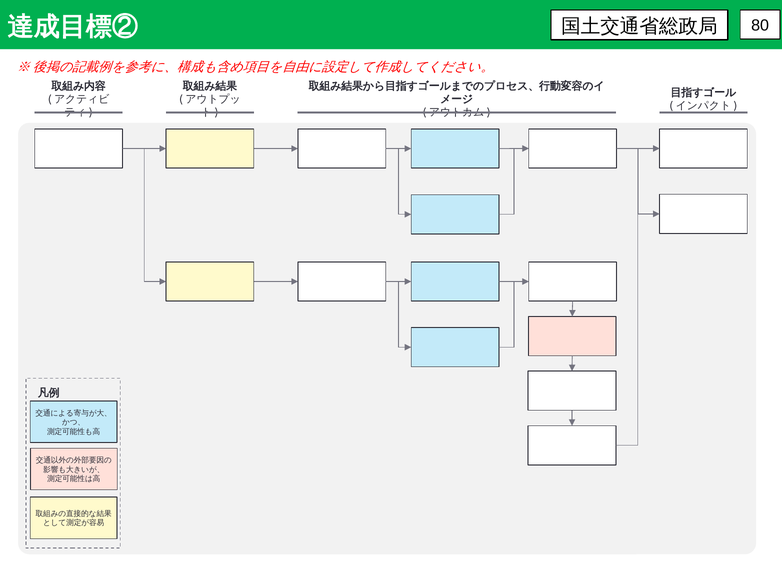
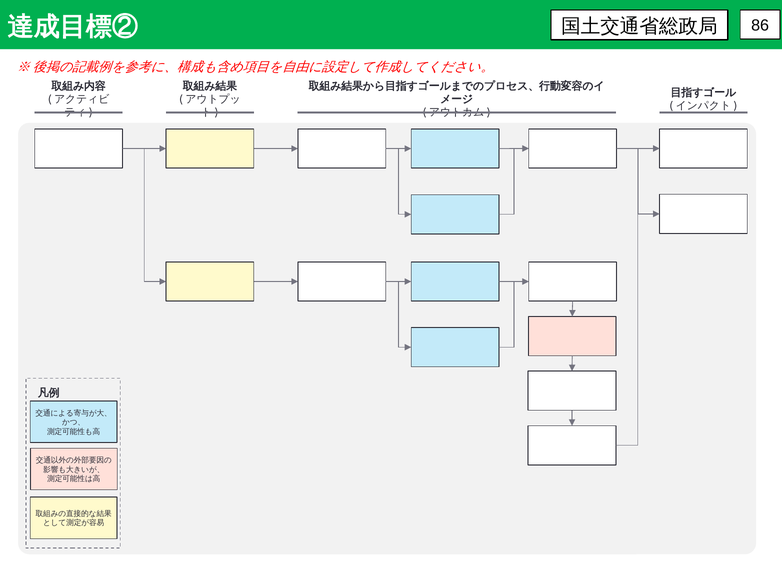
80: 80 -> 86
